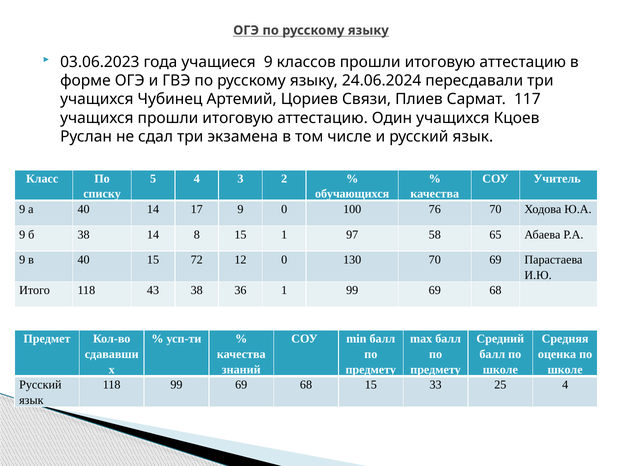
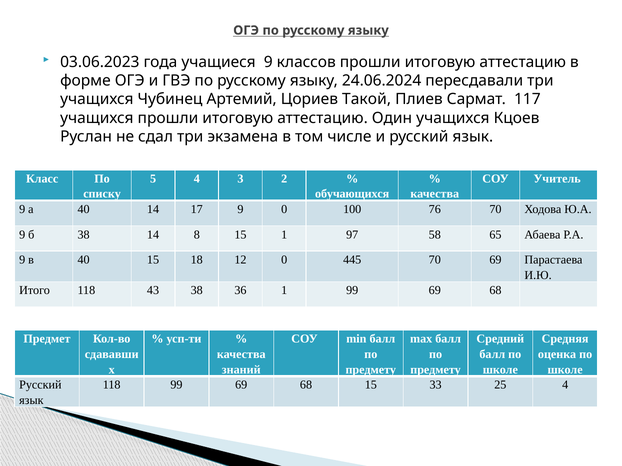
Связи: Связи -> Такой
72: 72 -> 18
130: 130 -> 445
